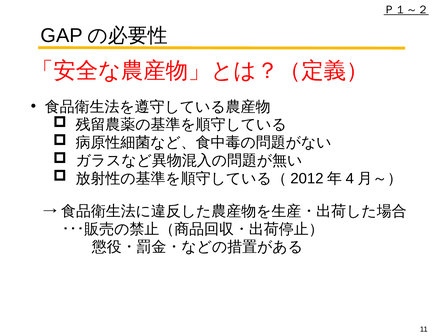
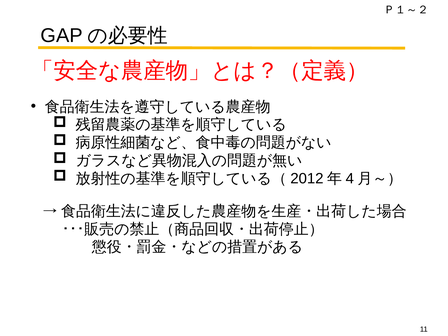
Ｐ１～２ underline: present -> none
